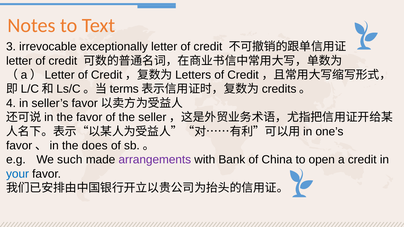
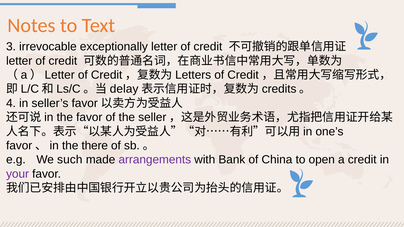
terms: terms -> delay
does: does -> there
your colour: blue -> purple
